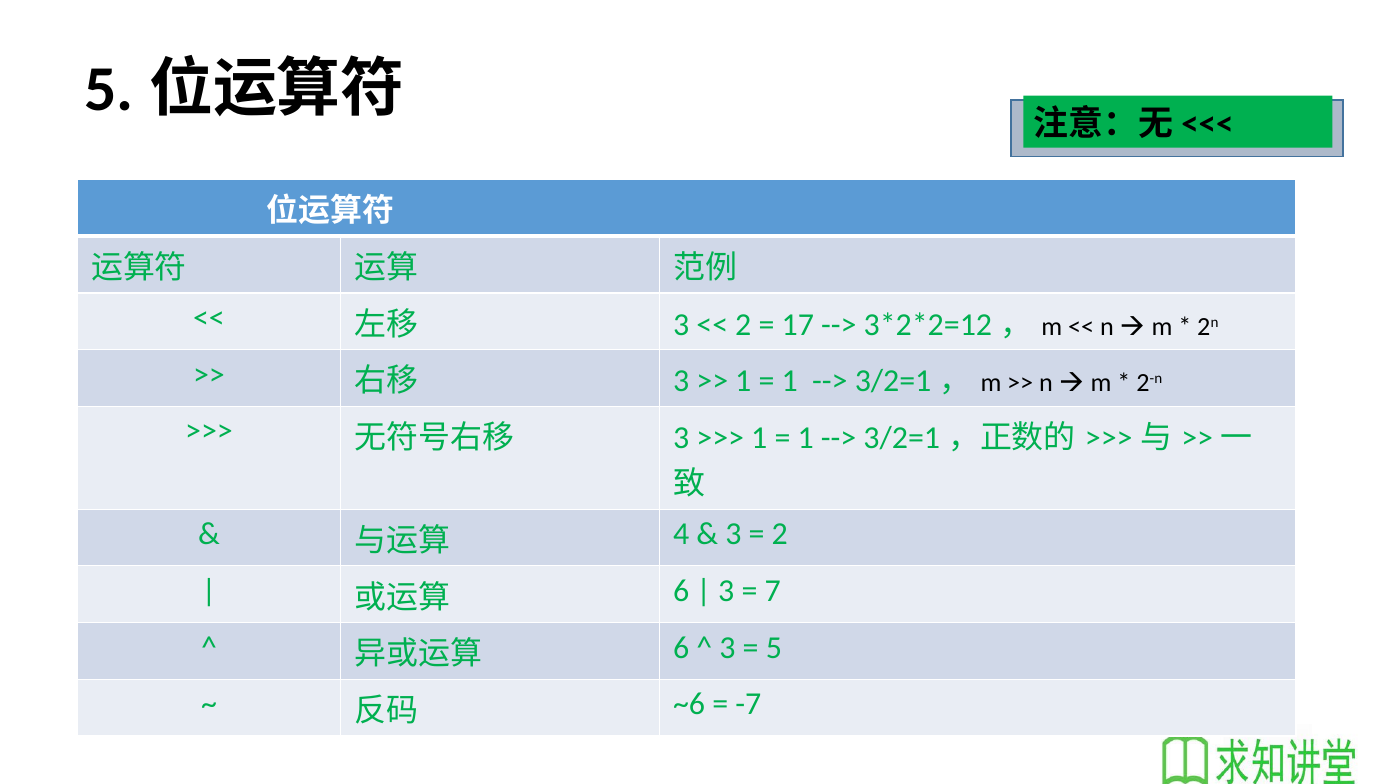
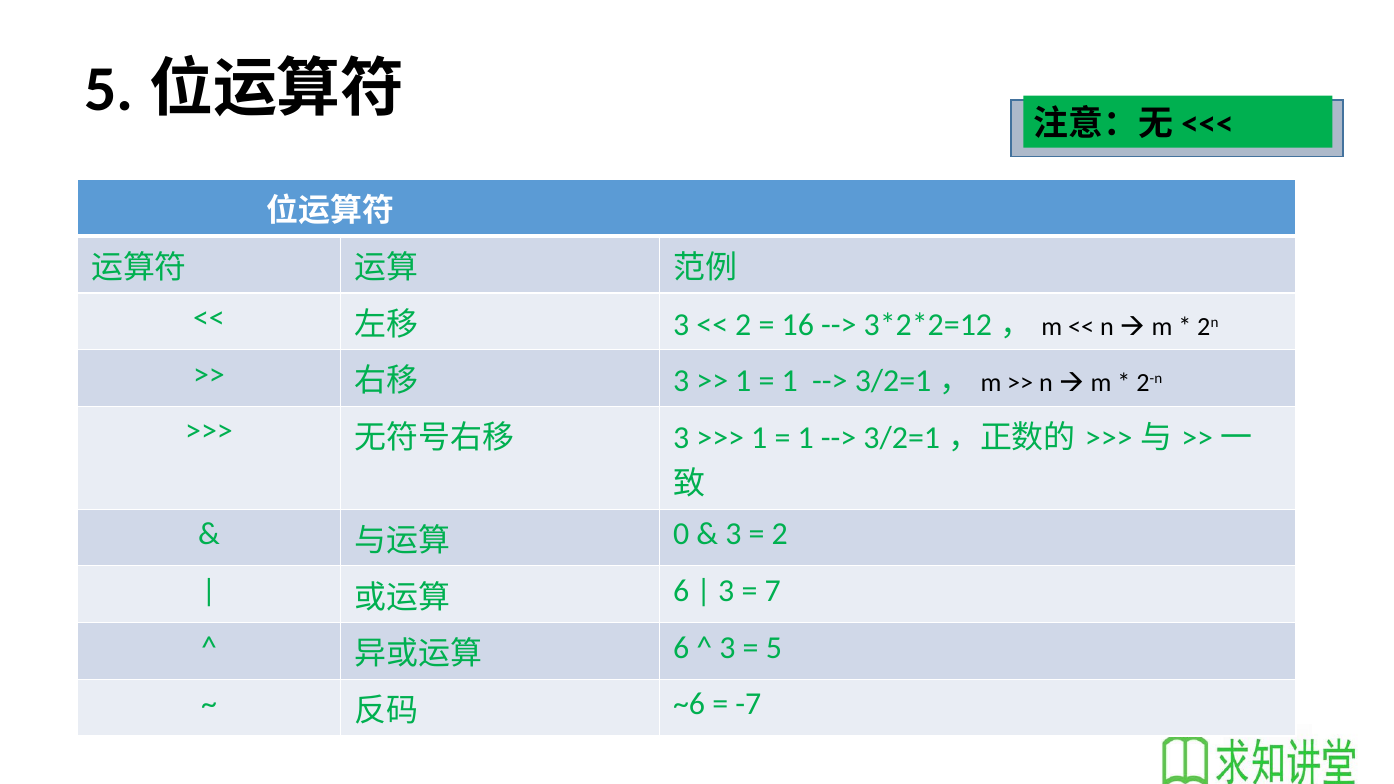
17: 17 -> 16
4: 4 -> 0
